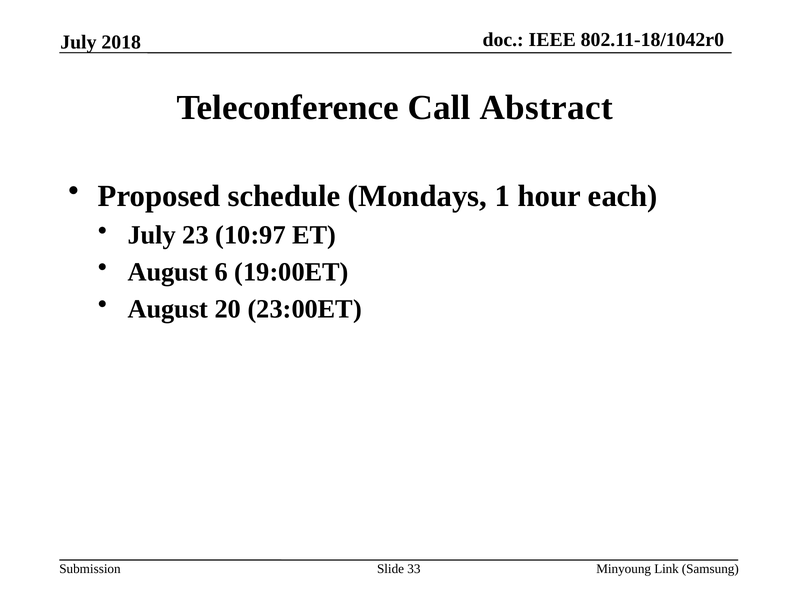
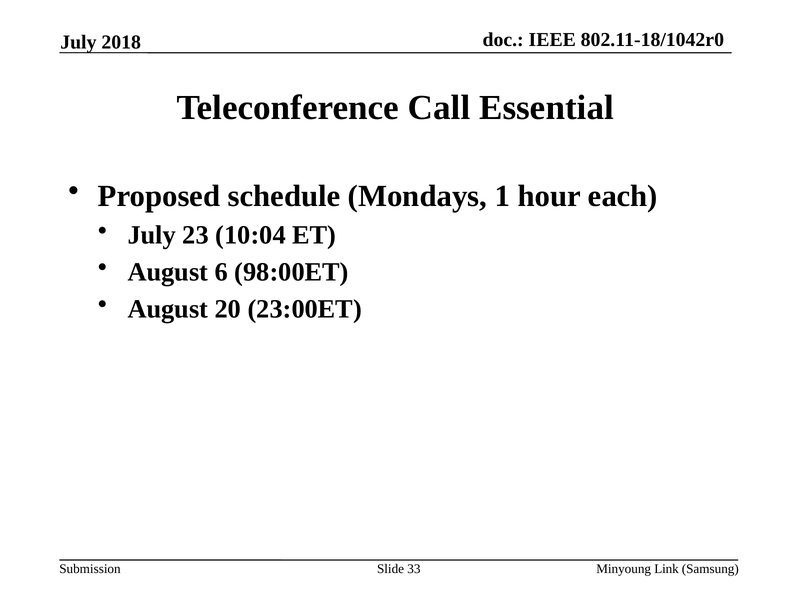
Abstract: Abstract -> Essential
10:97: 10:97 -> 10:04
19:00ET: 19:00ET -> 98:00ET
